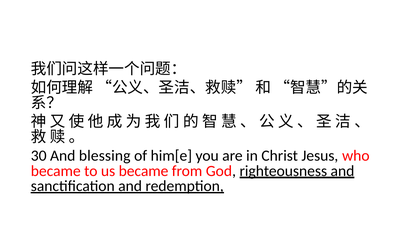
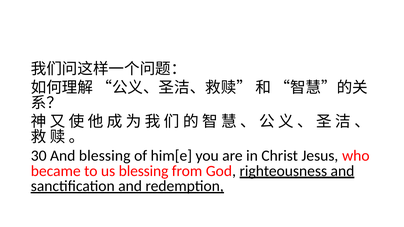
us became: became -> blessing
